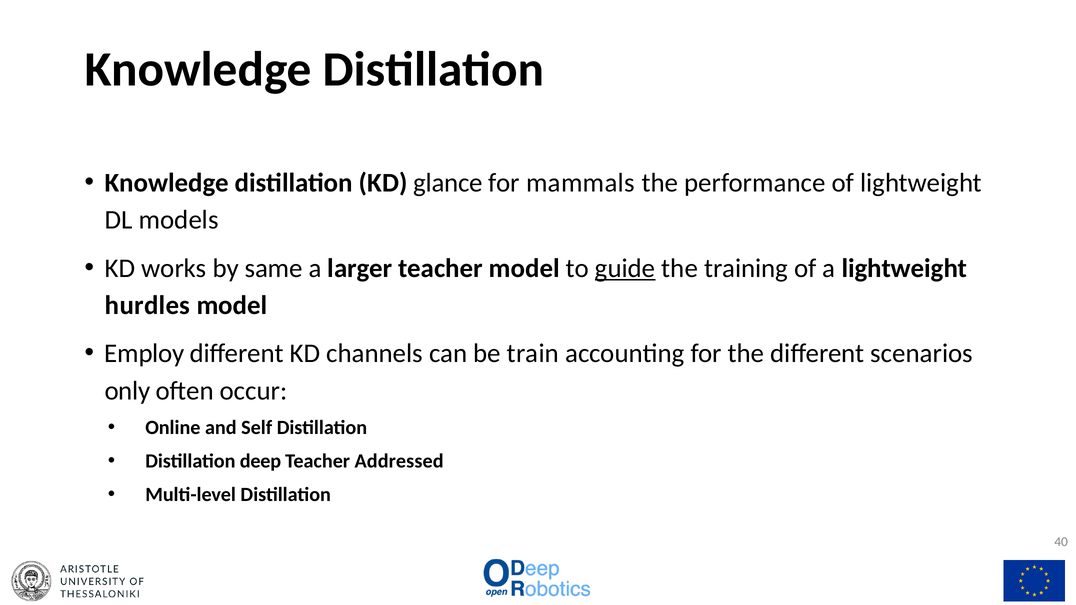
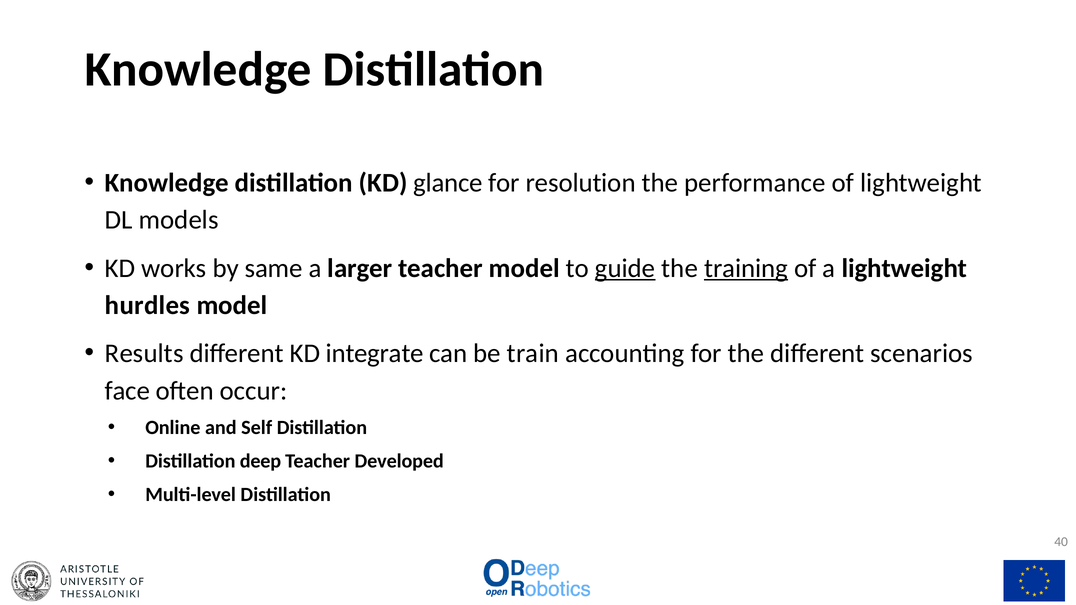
mammals: mammals -> resolution
training underline: none -> present
Employ: Employ -> Results
channels: channels -> integrate
only: only -> face
Addressed: Addressed -> Developed
